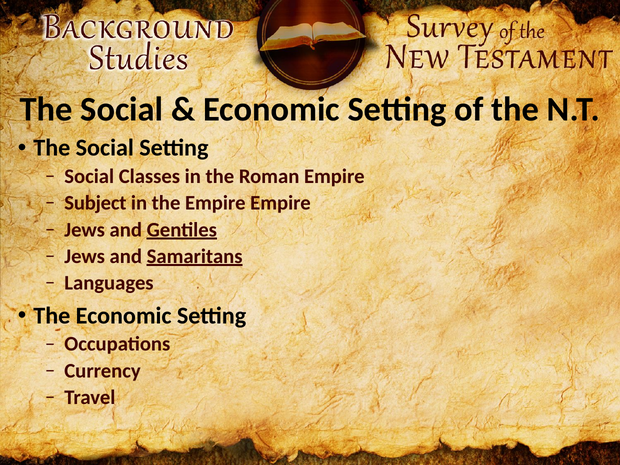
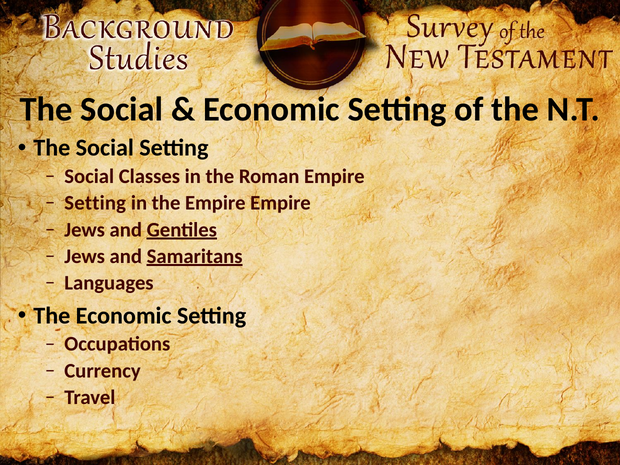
Subject at (95, 203): Subject -> Setting
